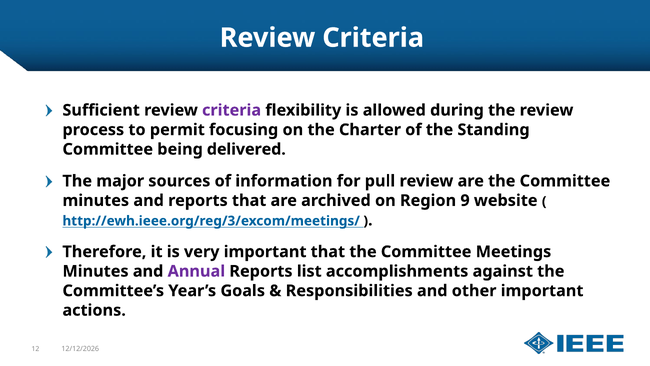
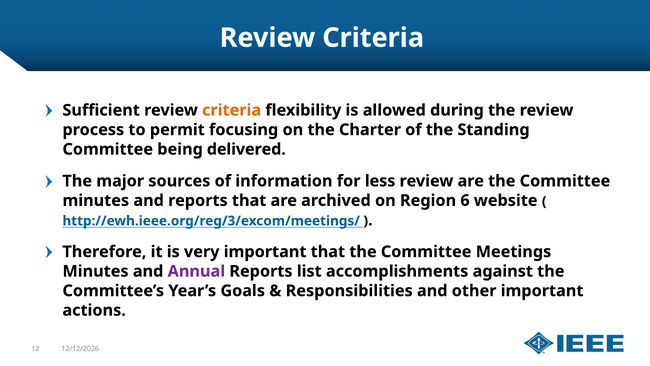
criteria at (232, 110) colour: purple -> orange
pull: pull -> less
9: 9 -> 6
